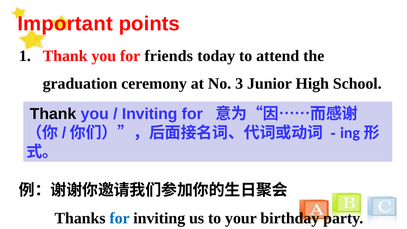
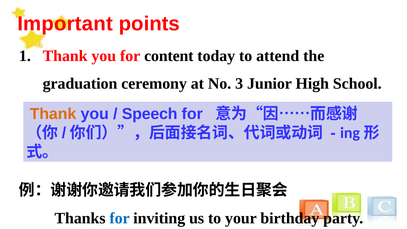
friends: friends -> content
Thank at (53, 114) colour: black -> orange
Inviting at (150, 114): Inviting -> Speech
